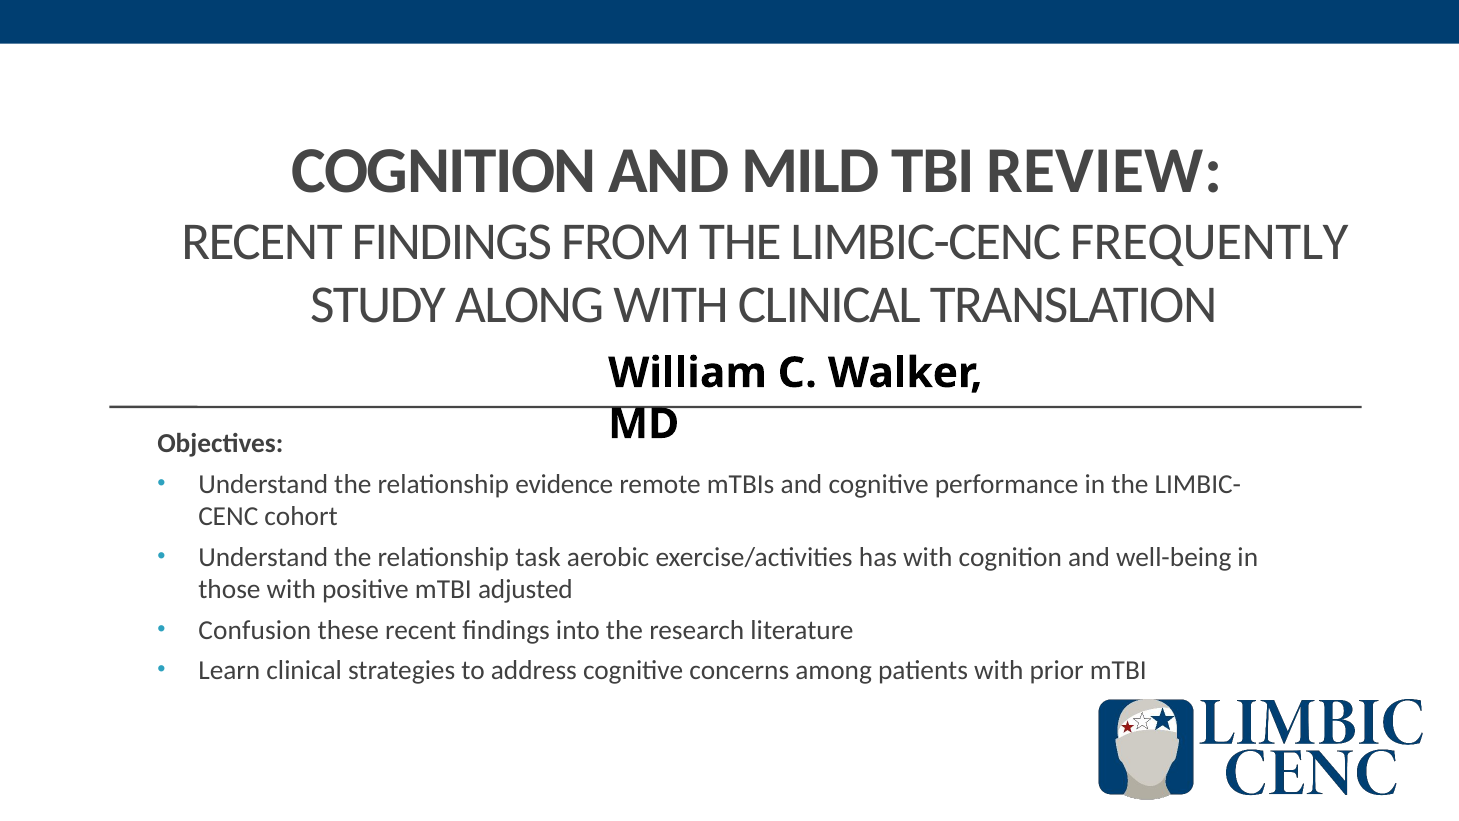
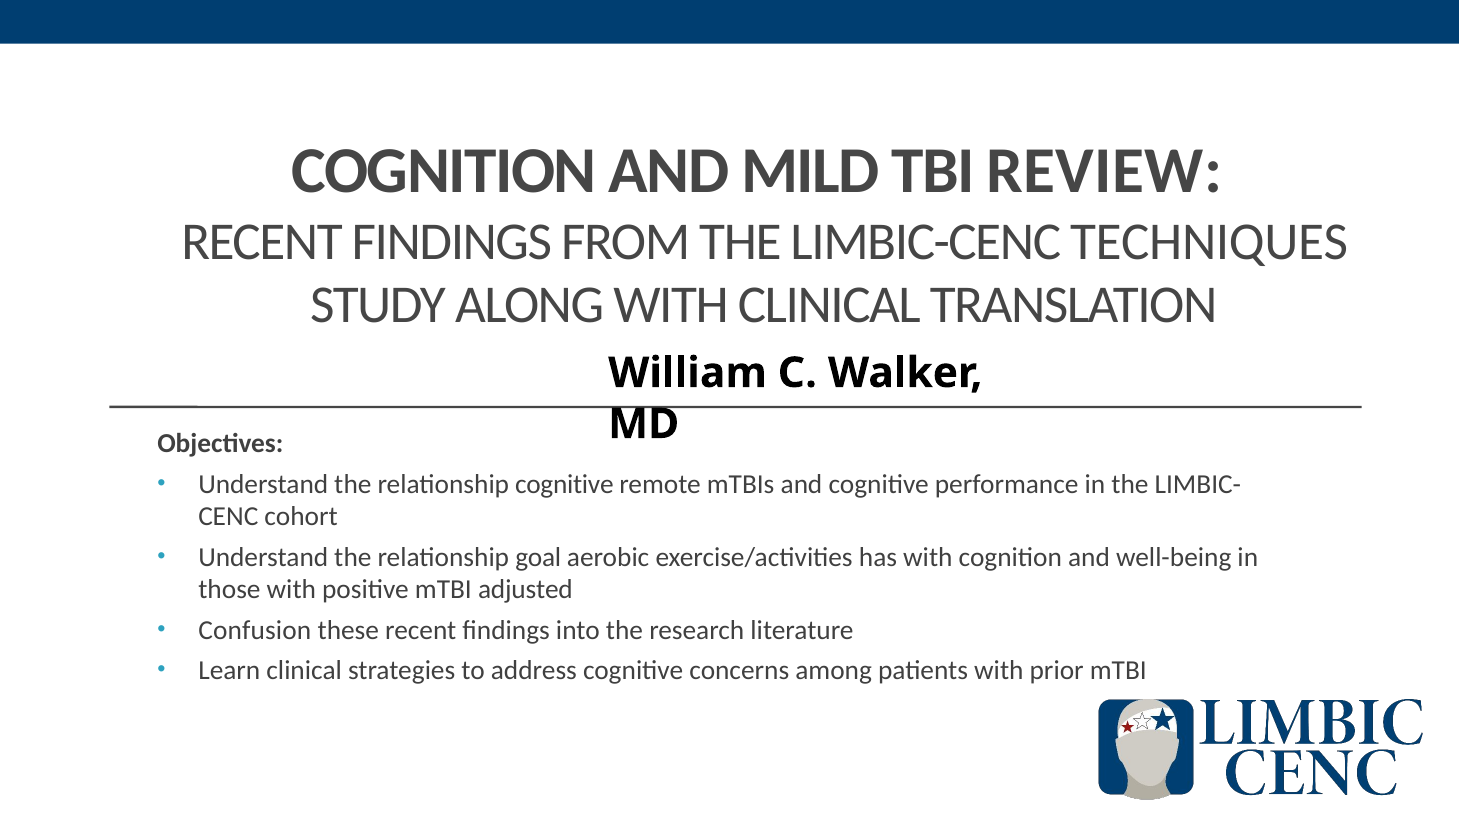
FREQUENTLY: FREQUENTLY -> TECHNIQUES
relationship evidence: evidence -> cognitive
task: task -> goal
